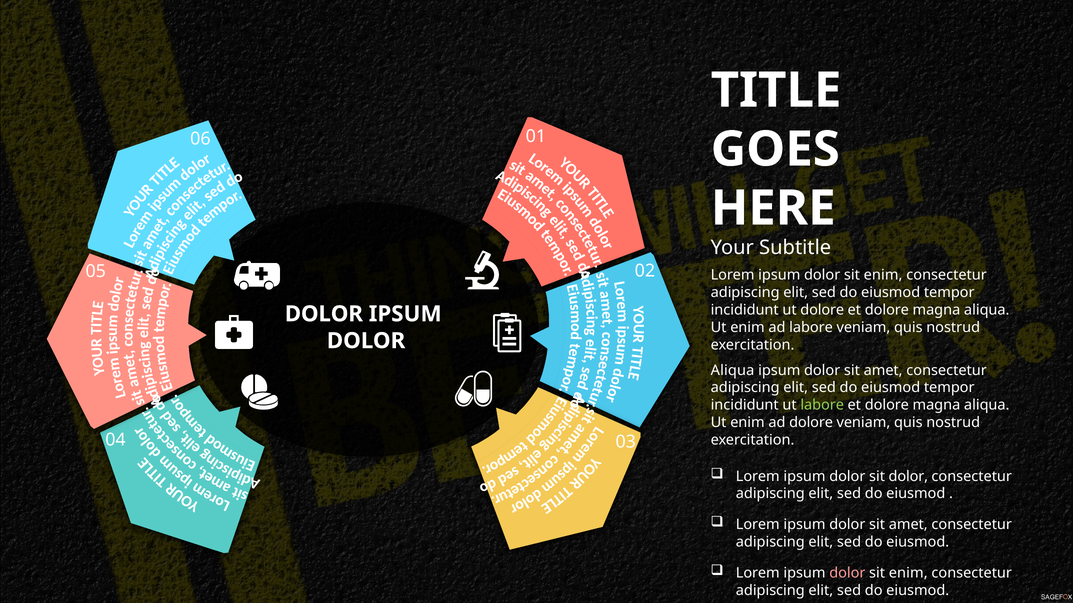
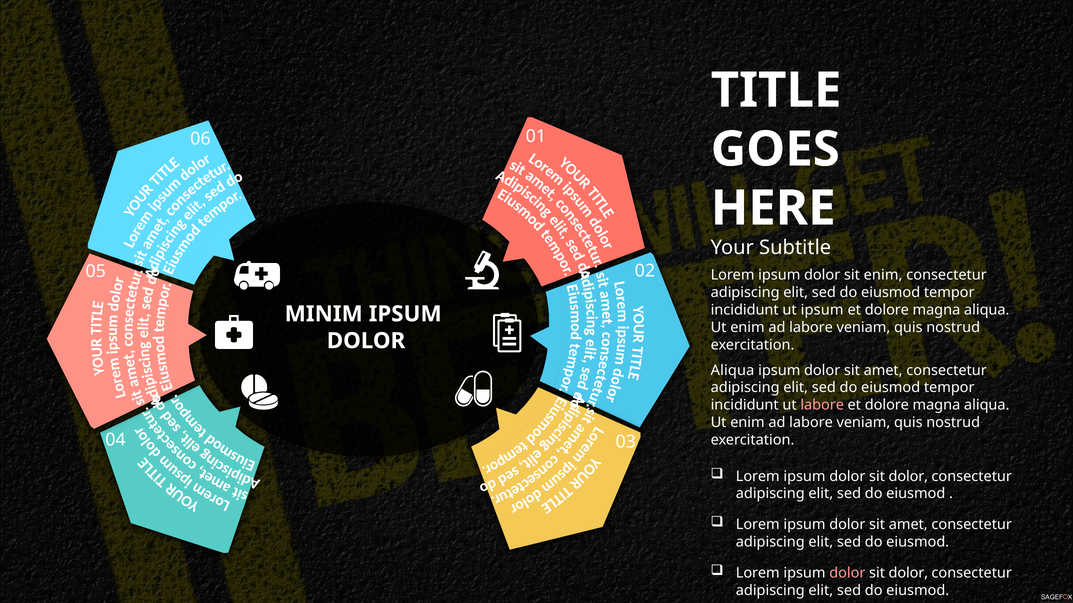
ut dolore: dolore -> ipsum
DOLOR at (324, 314): DOLOR -> MINIM
labore at (822, 405) colour: light green -> pink
dolore at (811, 423): dolore -> labore
enim at (908, 573): enim -> dolor
